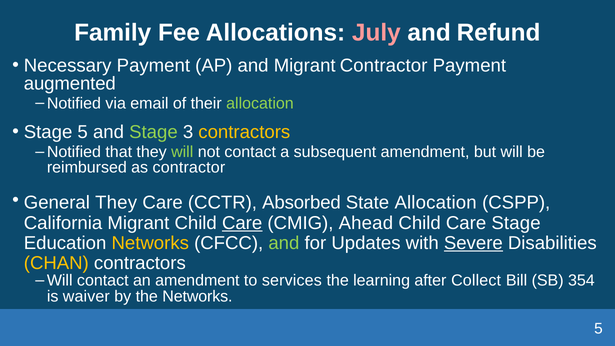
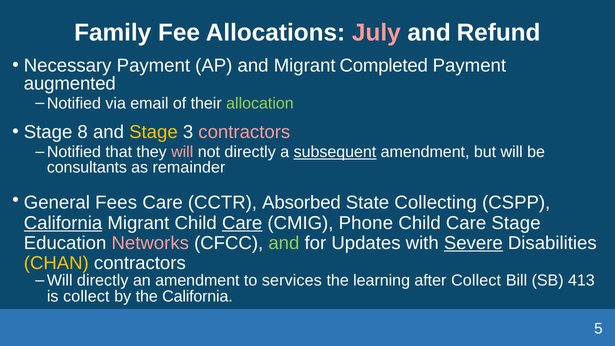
Migrant Contractor: Contractor -> Completed
Stage 5: 5 -> 8
Stage at (153, 132) colour: light green -> yellow
contractors at (244, 132) colour: yellow -> pink
will at (182, 152) colour: light green -> pink
not contact: contact -> directly
subsequent underline: none -> present
reimbursed: reimbursed -> consultants
as contractor: contractor -> remainder
General They: They -> Fees
State Allocation: Allocation -> Collecting
California at (63, 223) underline: none -> present
Ahead: Ahead -> Phone
Networks at (150, 243) colour: yellow -> pink
contact at (103, 281): contact -> directly
354: 354 -> 413
is waiver: waiver -> collect
the Networks: Networks -> California
